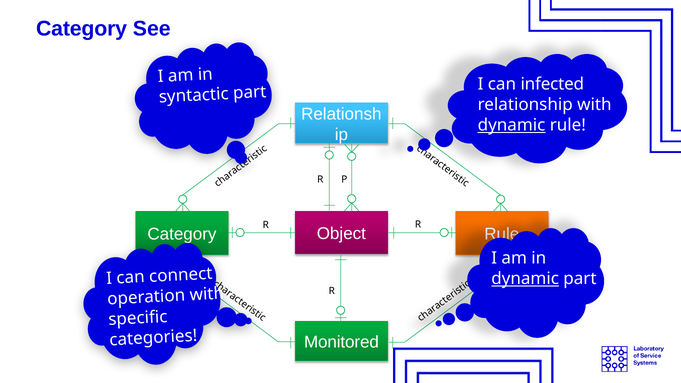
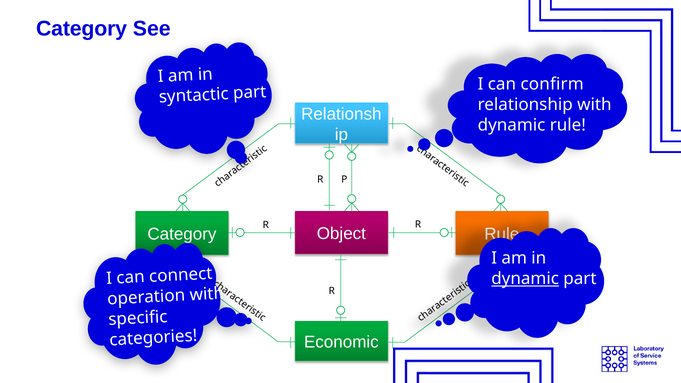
infected: infected -> confirm
dynamic at (512, 125) underline: present -> none
Monitored: Monitored -> Economic
